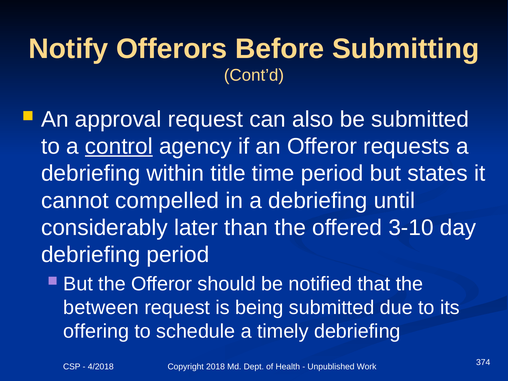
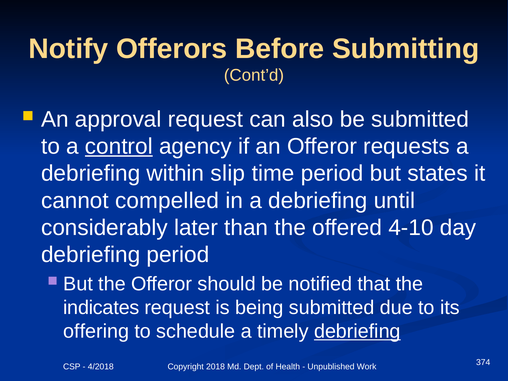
title: title -> slip
3-10: 3-10 -> 4-10
between: between -> indicates
debriefing at (357, 331) underline: none -> present
